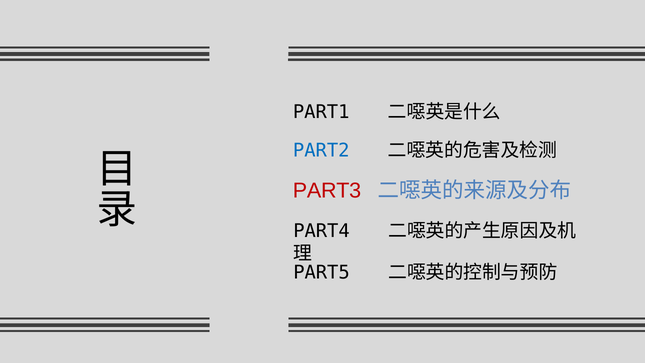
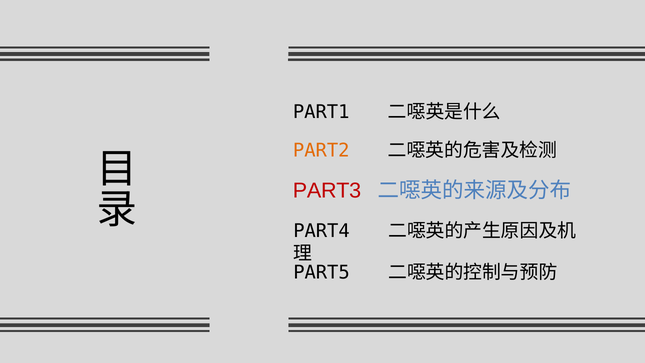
PART2 colour: blue -> orange
